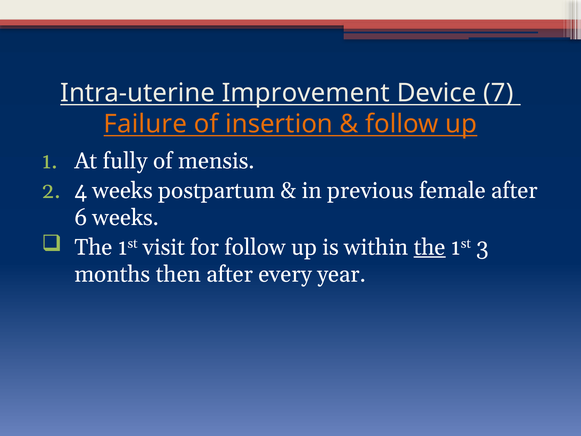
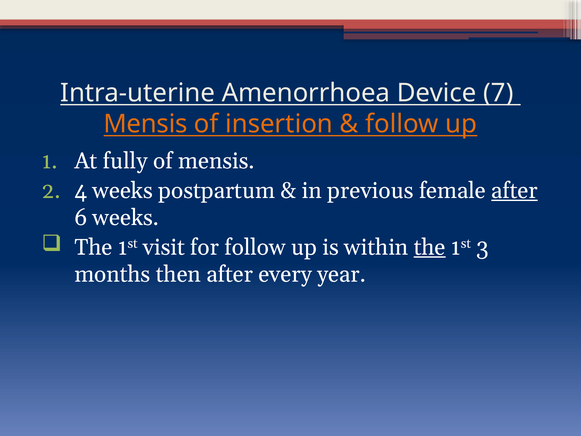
Improvement: Improvement -> Amenorrhoea
Failure at (145, 124): Failure -> Mensis
after at (515, 190) underline: none -> present
